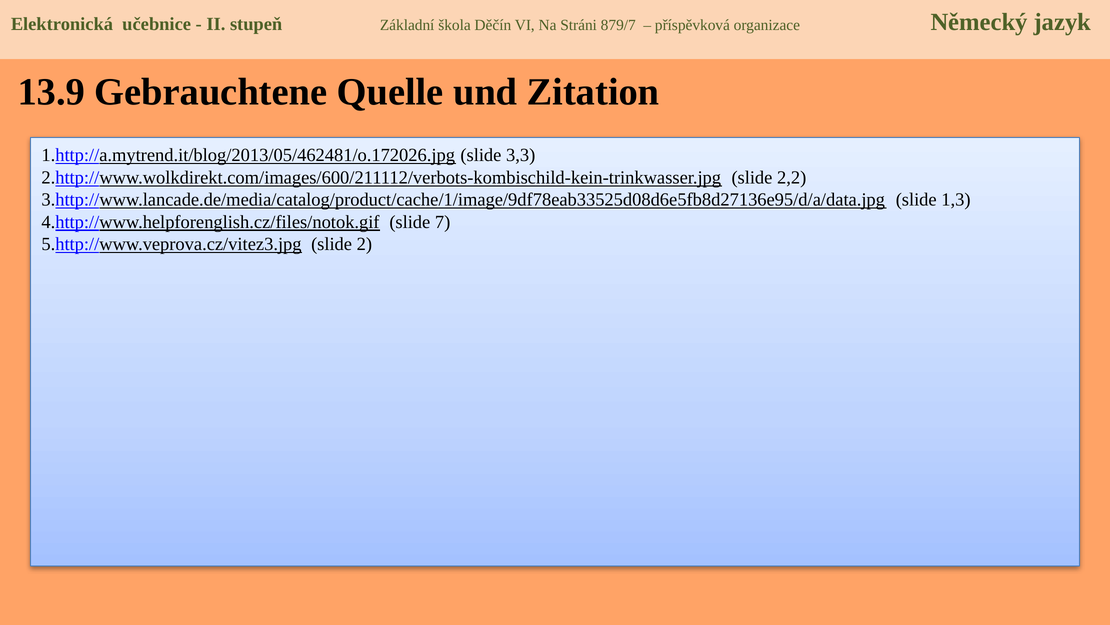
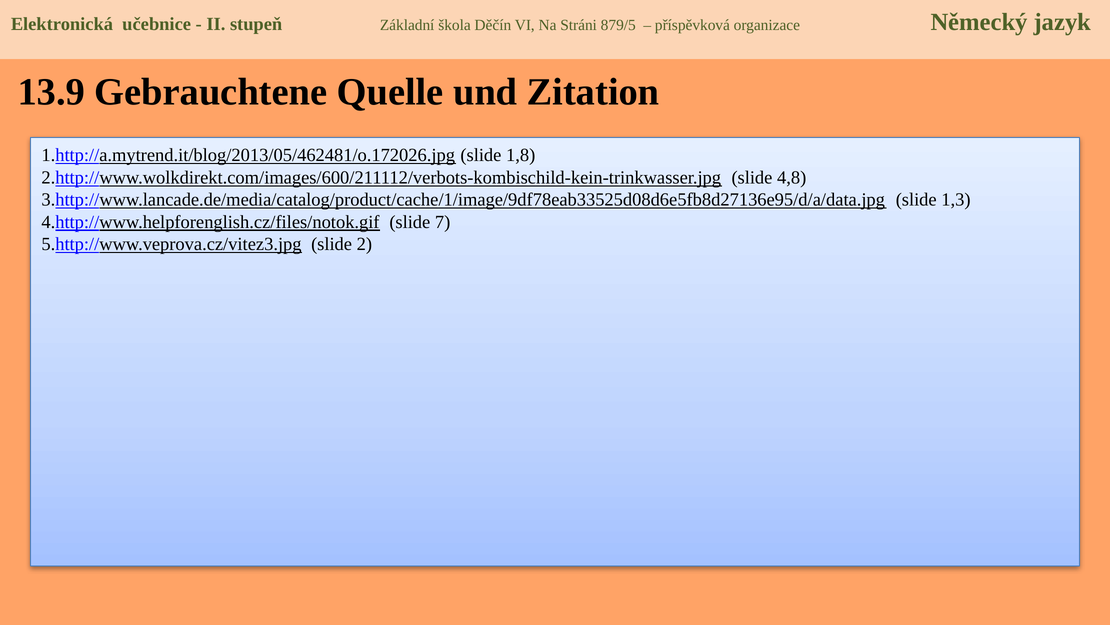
879/7: 879/7 -> 879/5
3,3: 3,3 -> 1,8
2,2: 2,2 -> 4,8
